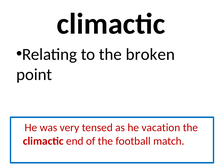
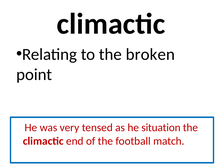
vacation: vacation -> situation
